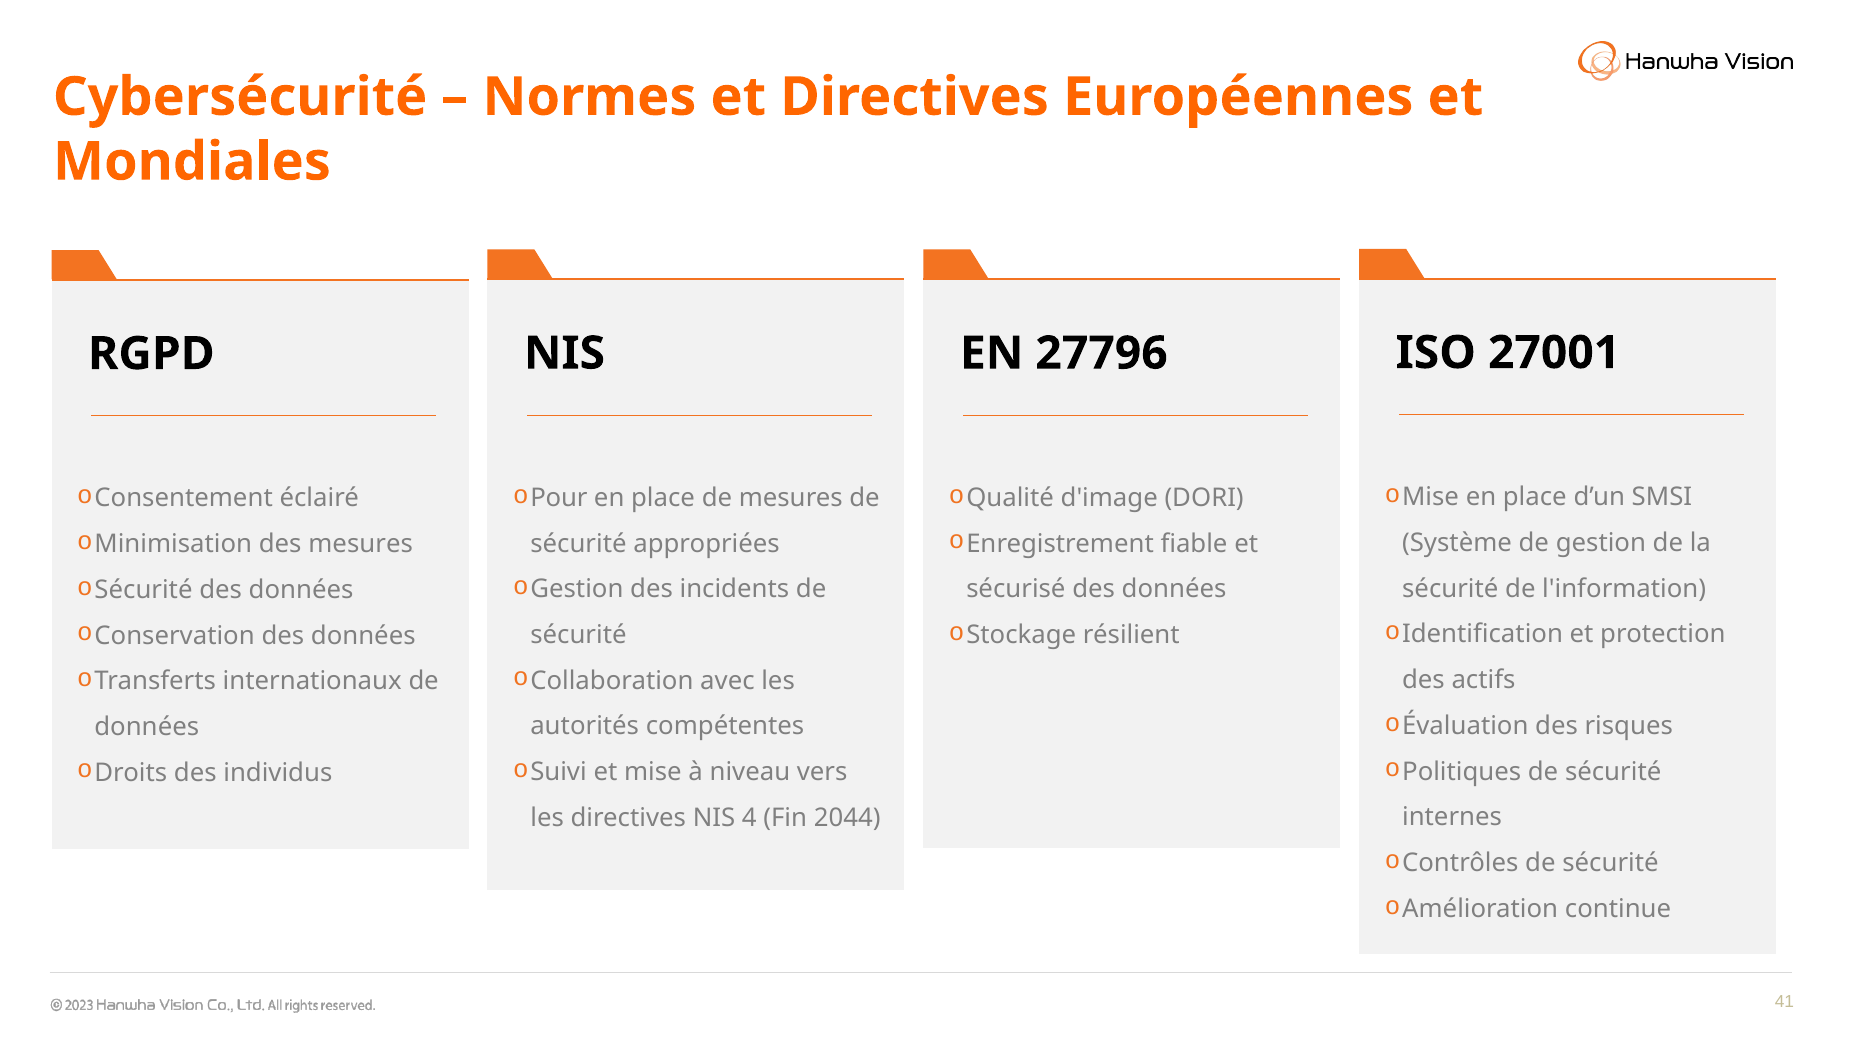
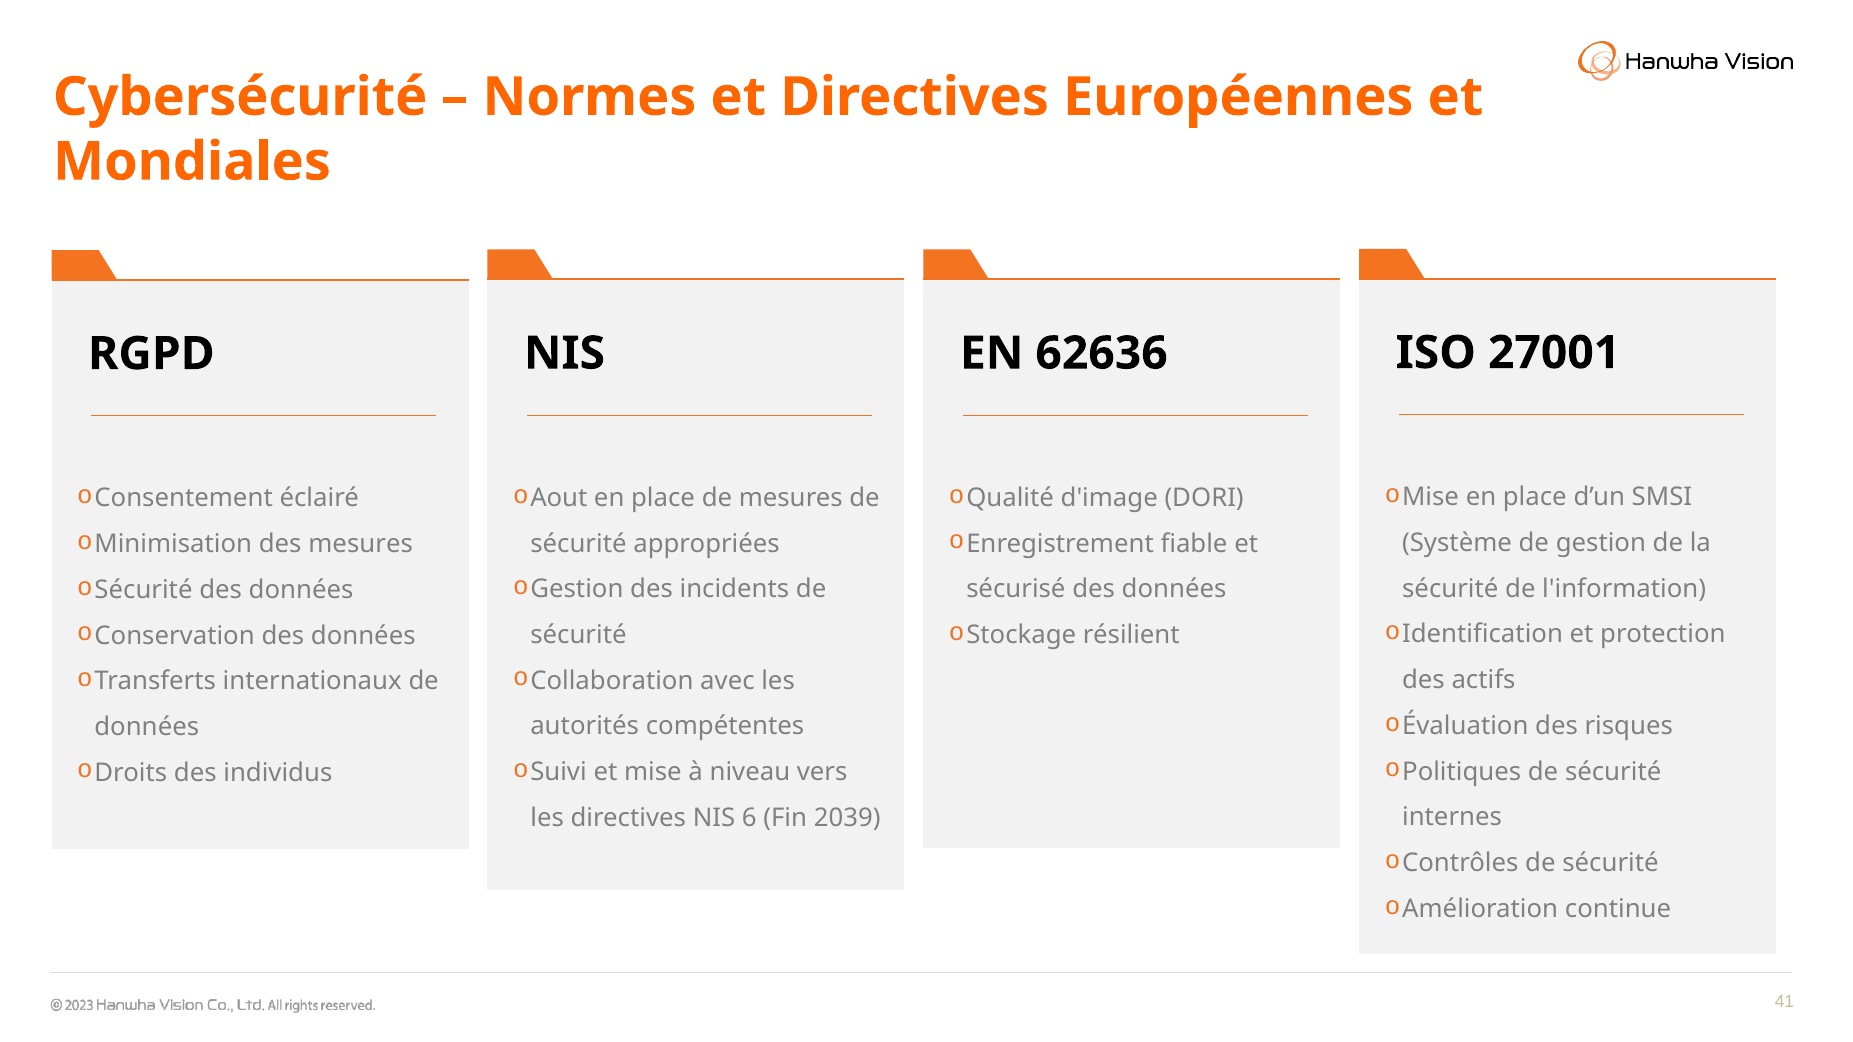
27796: 27796 -> 62636
Pour: Pour -> Aout
4: 4 -> 6
2044: 2044 -> 2039
